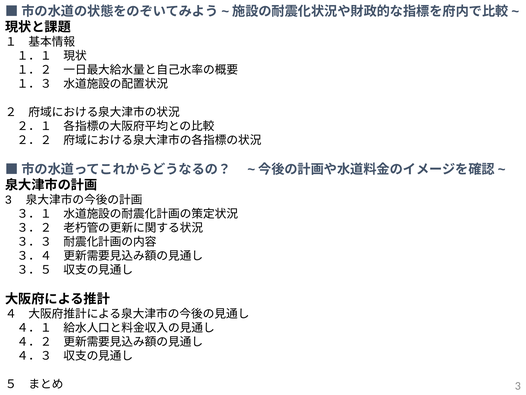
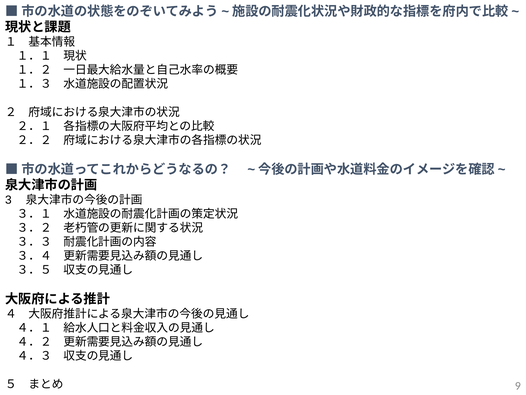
3 at (518, 385): 3 -> 9
